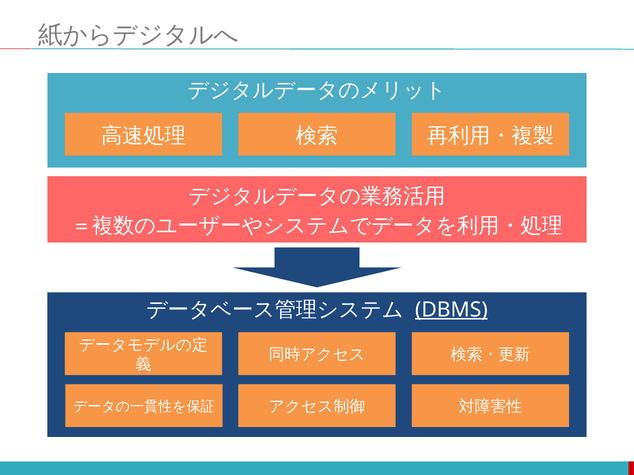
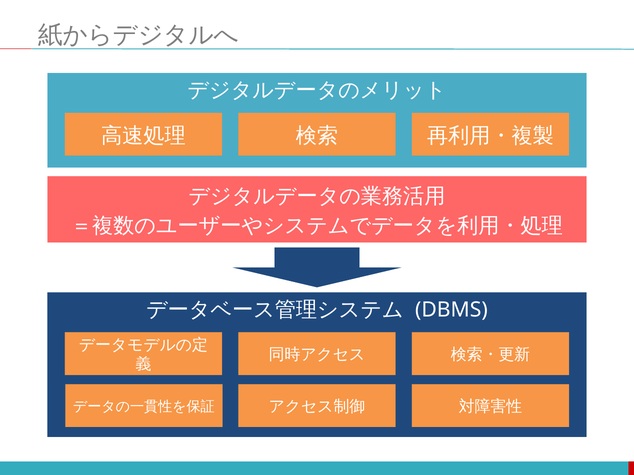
DBMS underline: present -> none
